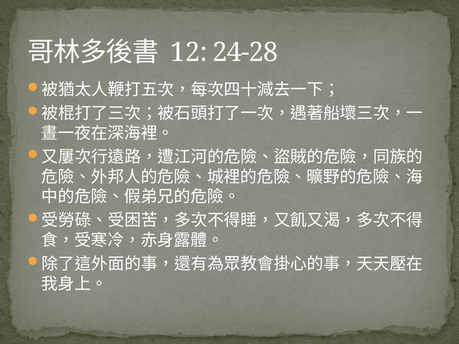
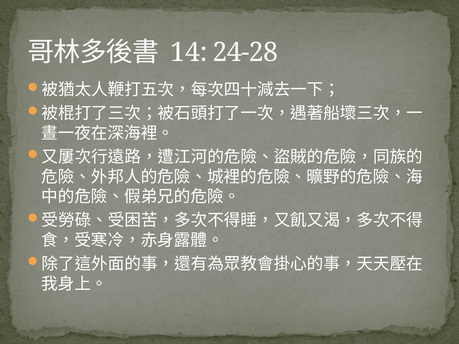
12: 12 -> 14
